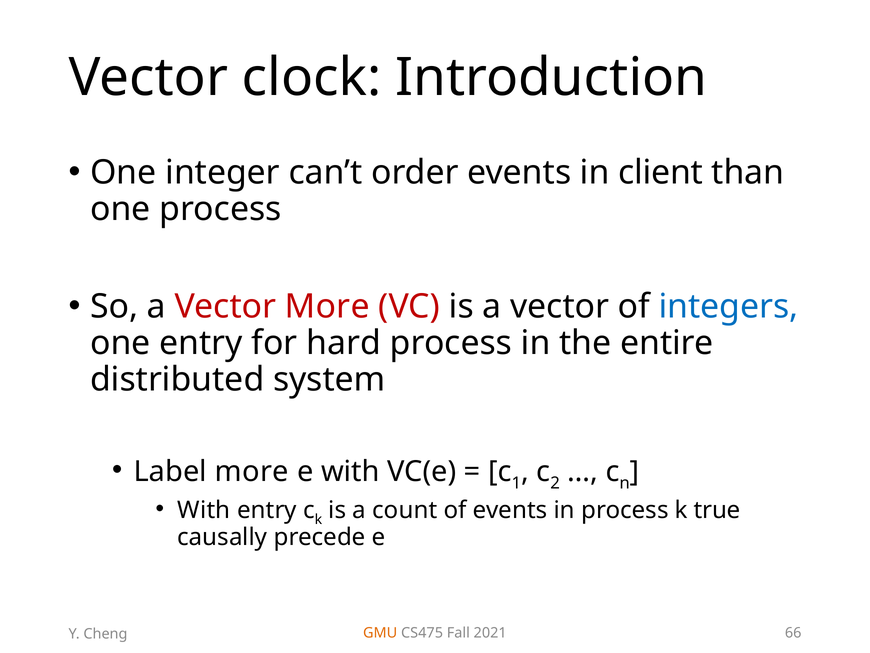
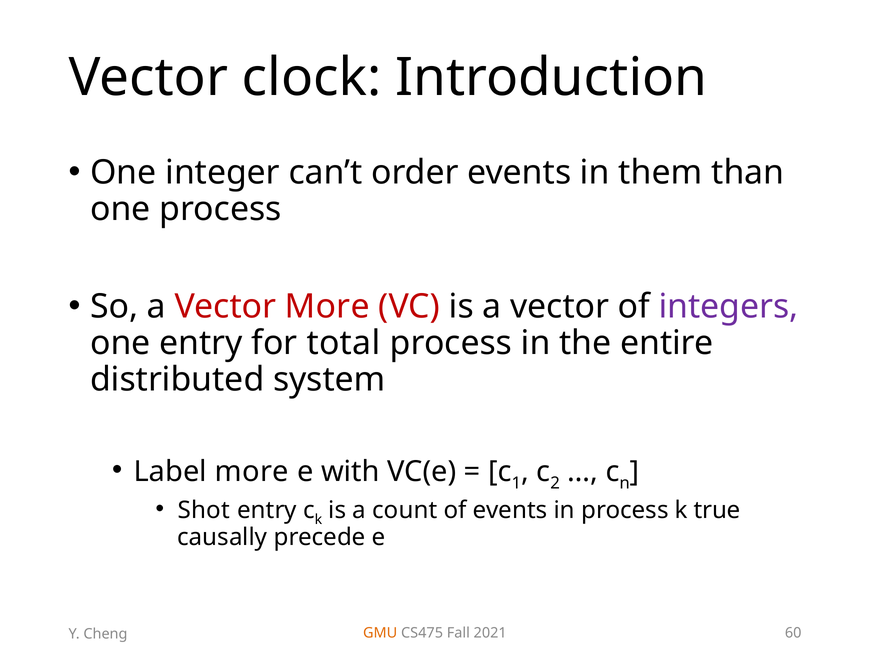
client: client -> them
integers colour: blue -> purple
hard: hard -> total
With at (204, 510): With -> Shot
66: 66 -> 60
